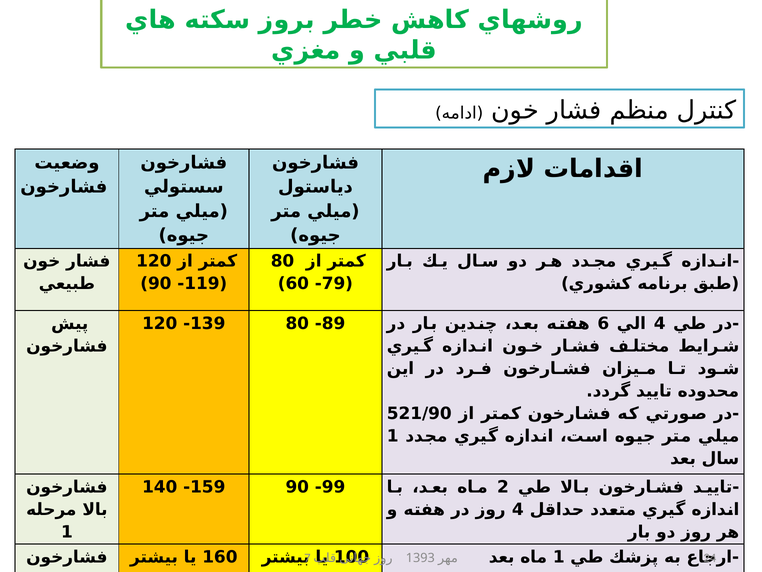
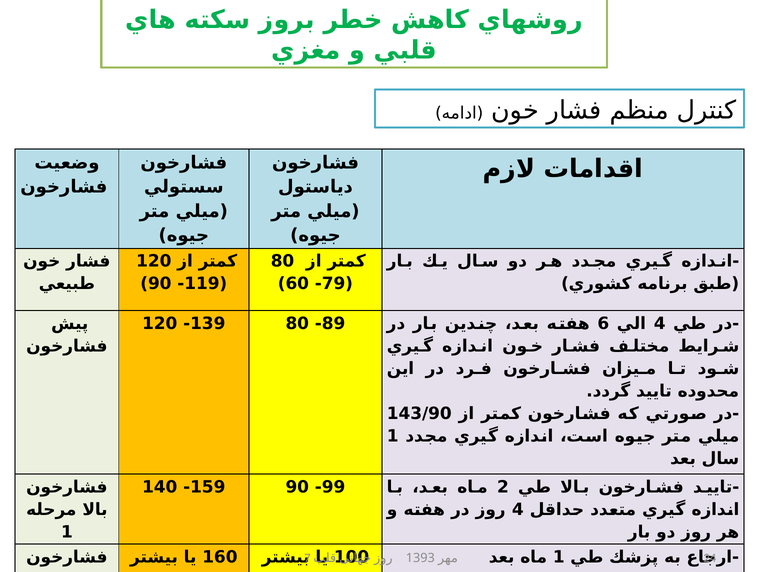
521/90: 521/90 -> 143/90
